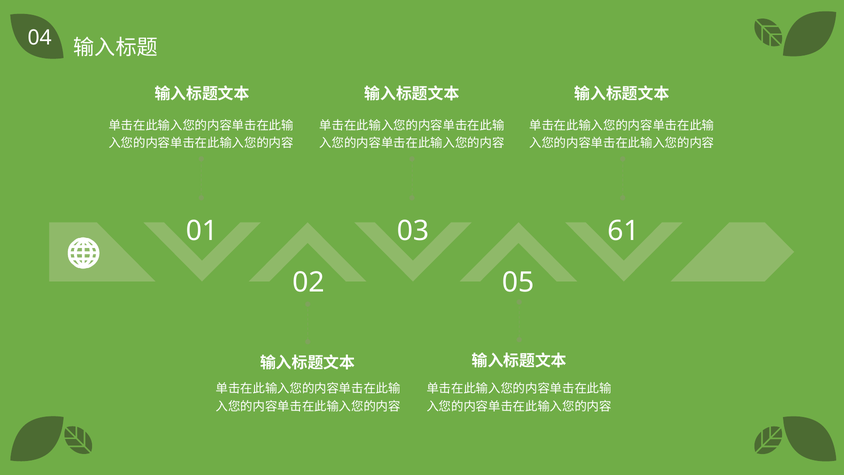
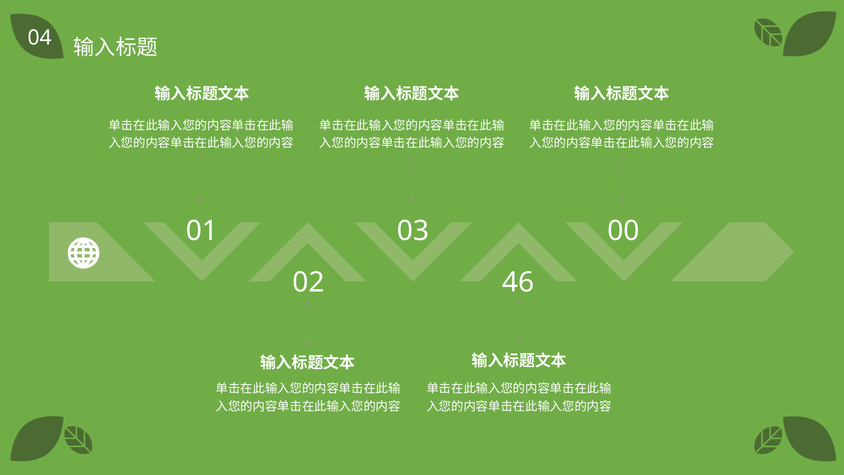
61: 61 -> 00
05: 05 -> 46
